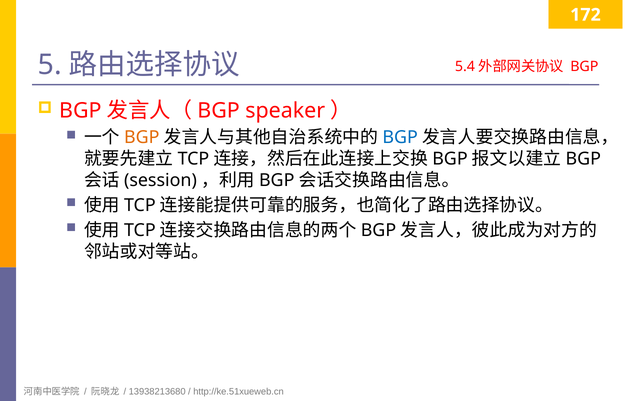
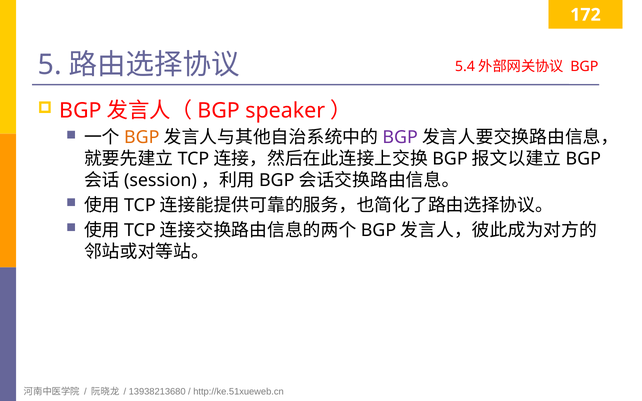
BGP at (400, 138) colour: blue -> purple
